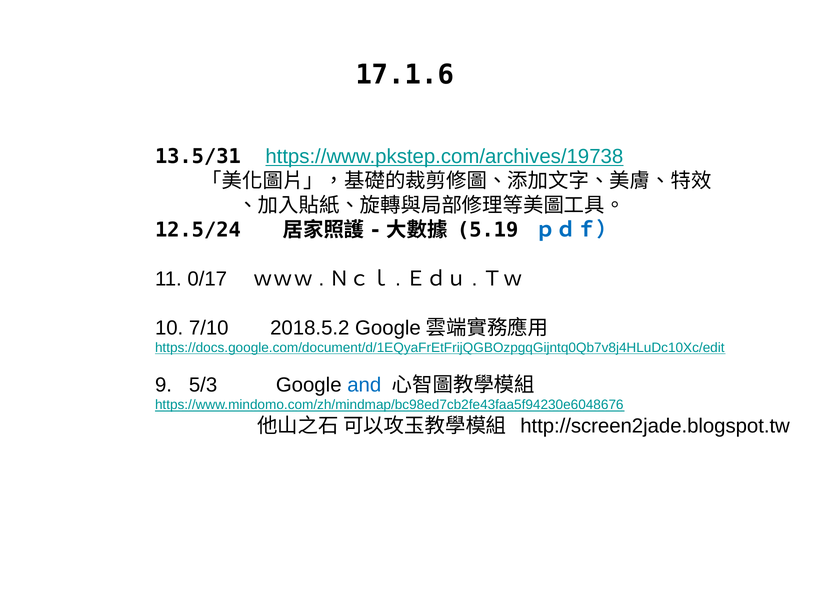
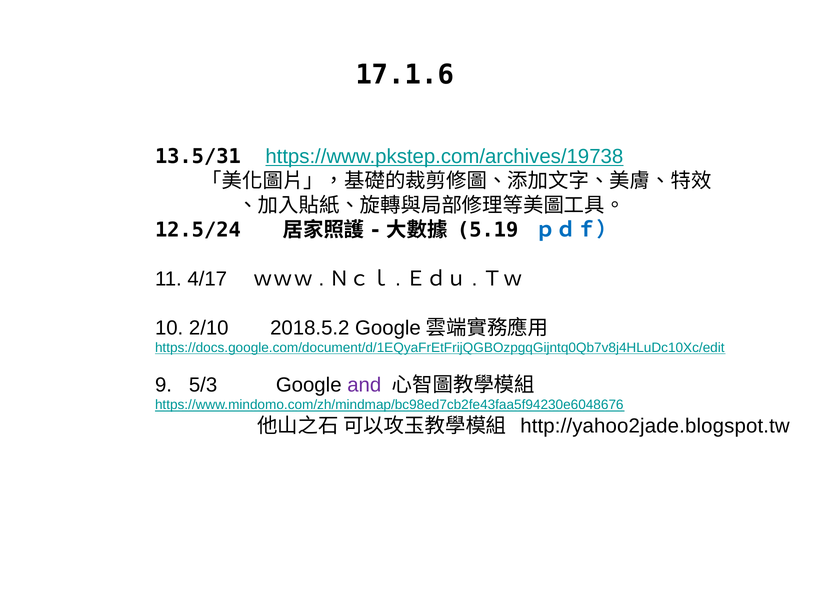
0/17: 0/17 -> 4/17
7/10: 7/10 -> 2/10
and colour: blue -> purple
http://screen2jade.blogspot.tw: http://screen2jade.blogspot.tw -> http://yahoo2jade.blogspot.tw
